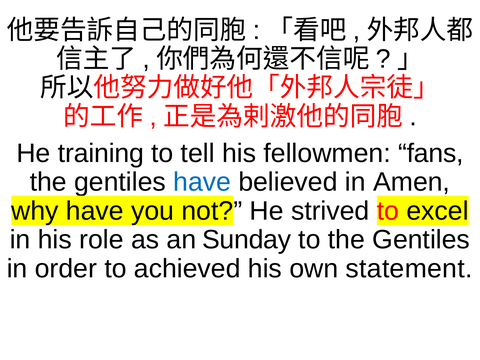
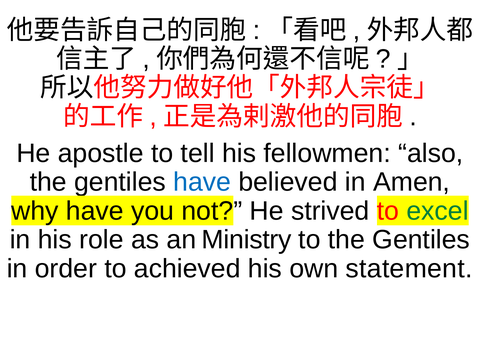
training: training -> apostle
fans: fans -> also
excel colour: black -> green
Sunday: Sunday -> Ministry
